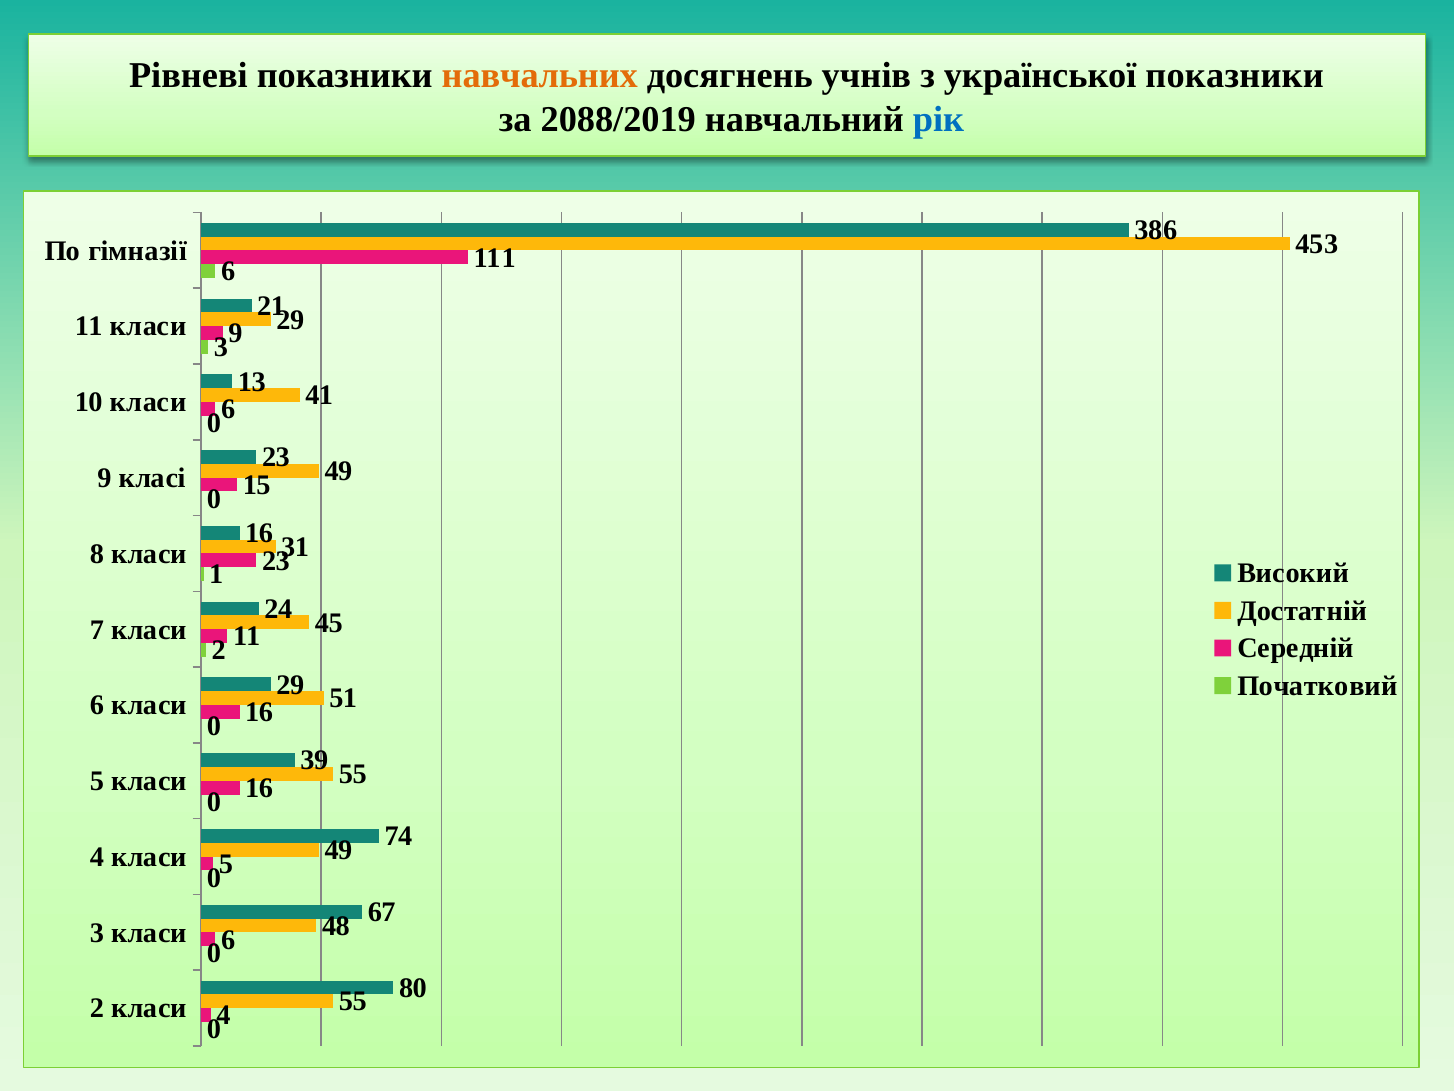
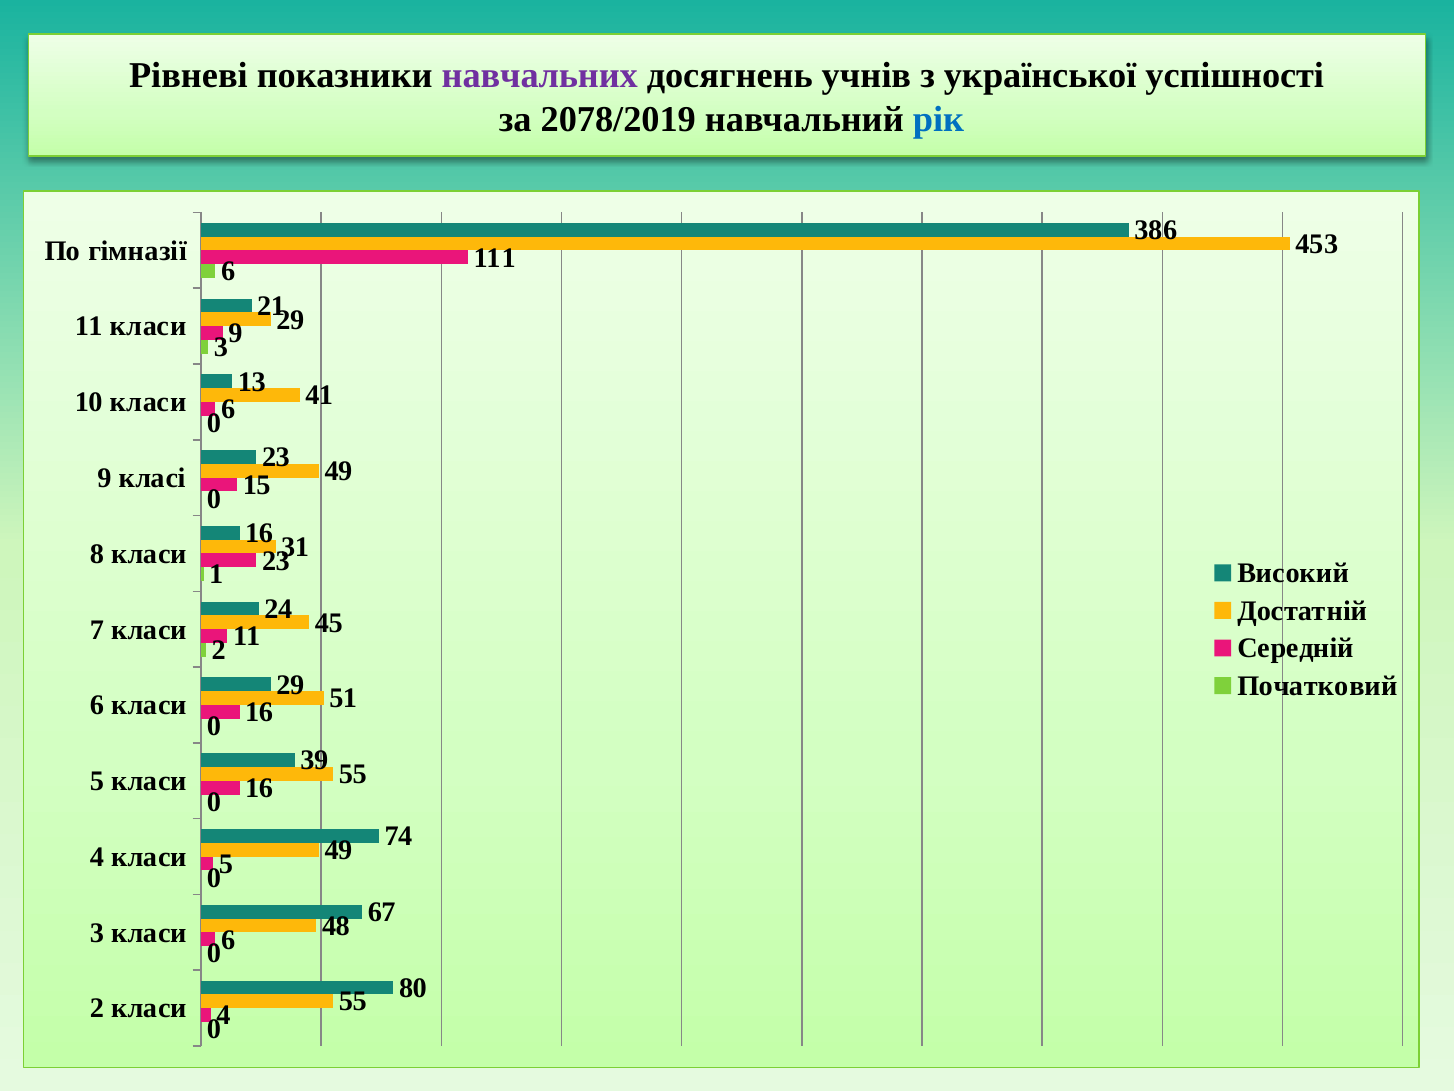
навчальних colour: orange -> purple
української показники: показники -> успішності
2088/2019: 2088/2019 -> 2078/2019
